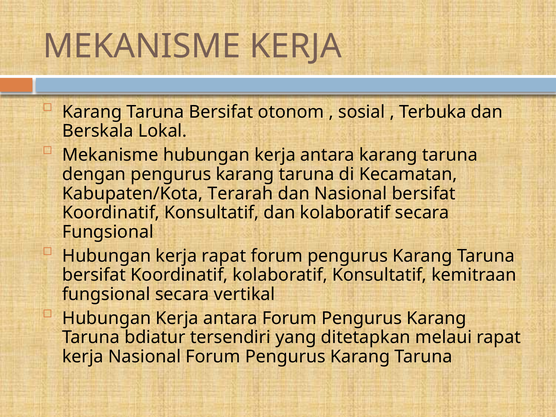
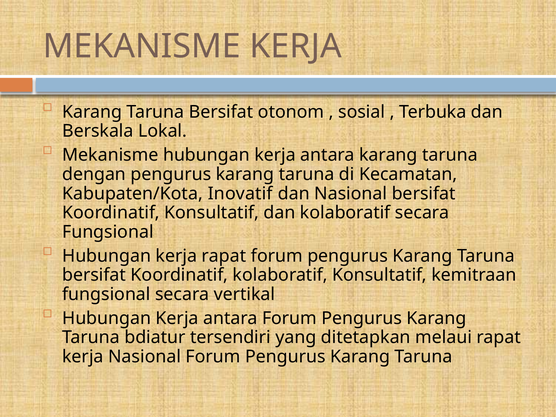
Terarah: Terarah -> Inovatif
